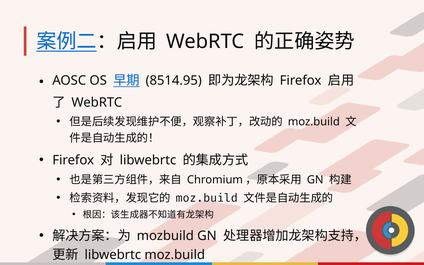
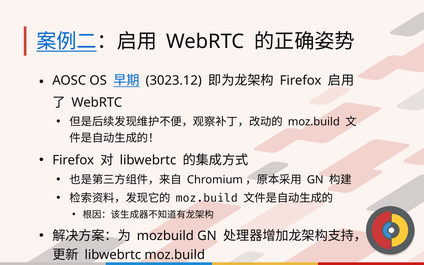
8514.95: 8514.95 -> 3023.12
